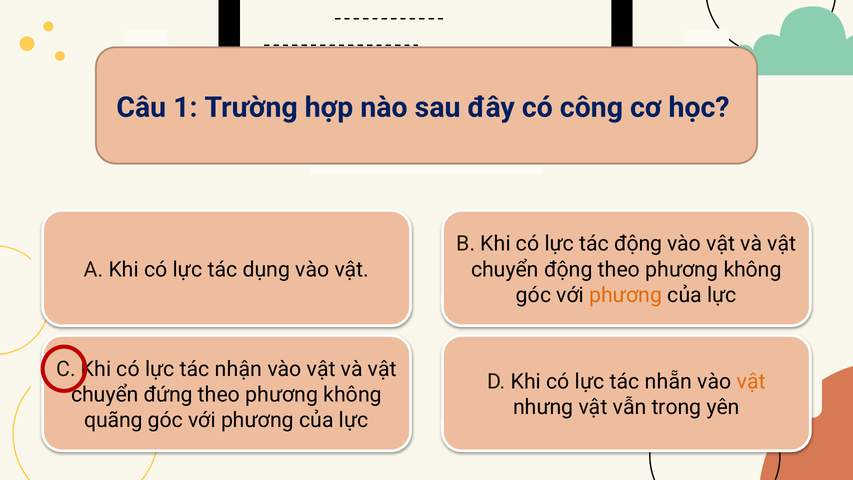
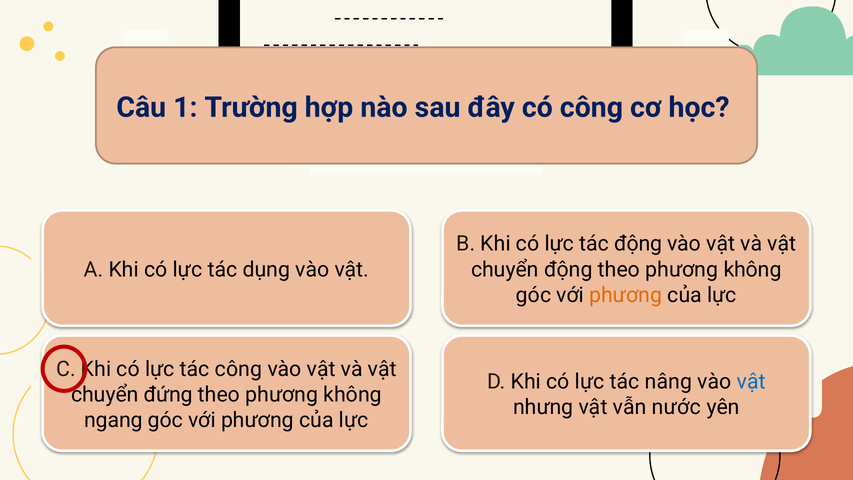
tác nhận: nhận -> công
nhẵn: nhẵn -> nâng
vật at (751, 382) colour: orange -> blue
trong: trong -> nước
quãng: quãng -> ngang
